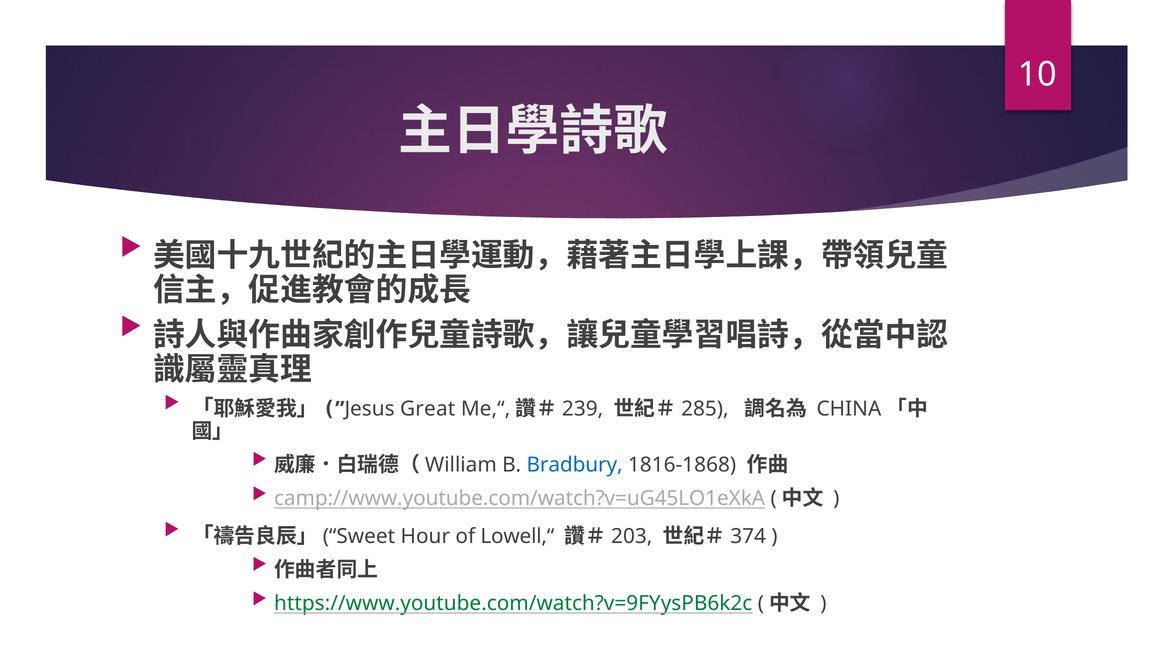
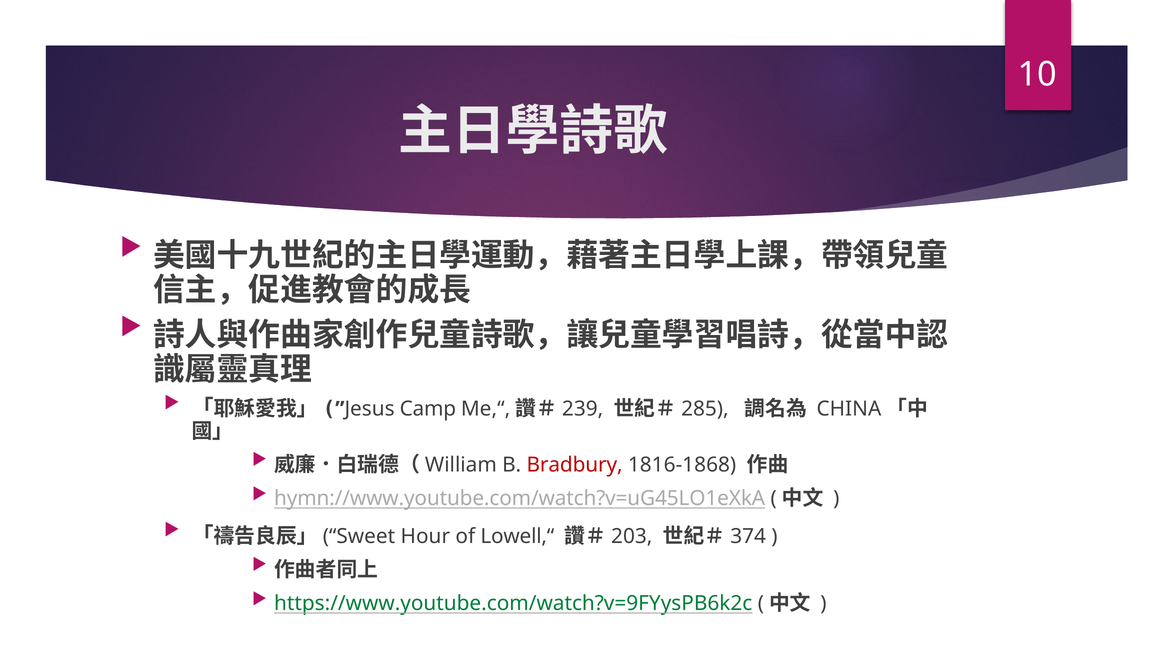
Great: Great -> Camp
Bradbury colour: blue -> red
camp://www.youtube.com/watch?v=uG45LO1eXkA: camp://www.youtube.com/watch?v=uG45LO1eXkA -> hymn://www.youtube.com/watch?v=uG45LO1eXkA
